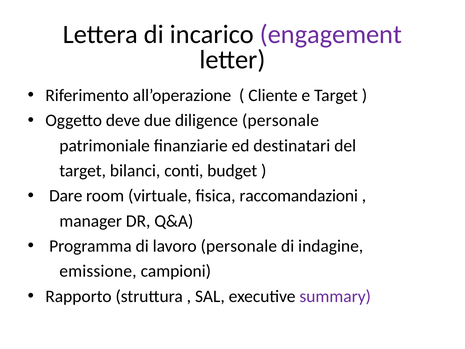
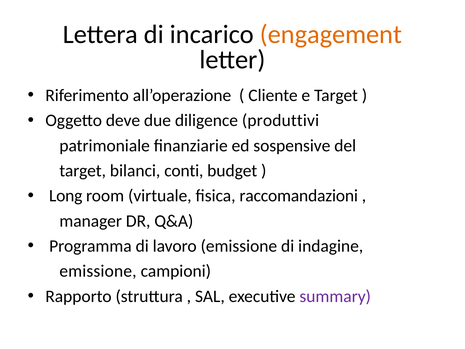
engagement colour: purple -> orange
diligence personale: personale -> produttivi
destinatari: destinatari -> sospensive
Dare: Dare -> Long
lavoro personale: personale -> emissione
